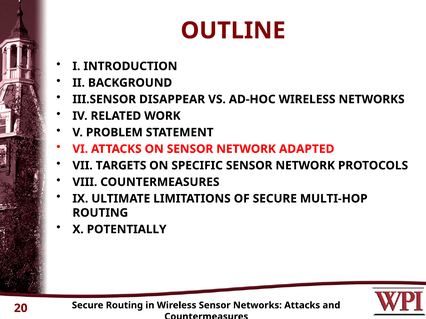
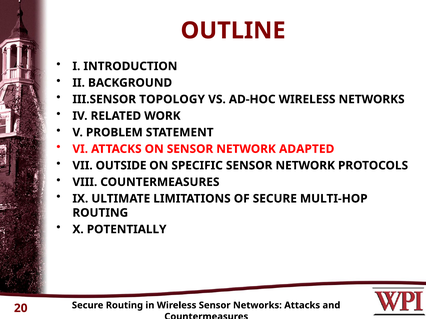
DISAPPEAR: DISAPPEAR -> TOPOLOGY
TARGETS: TARGETS -> OUTSIDE
